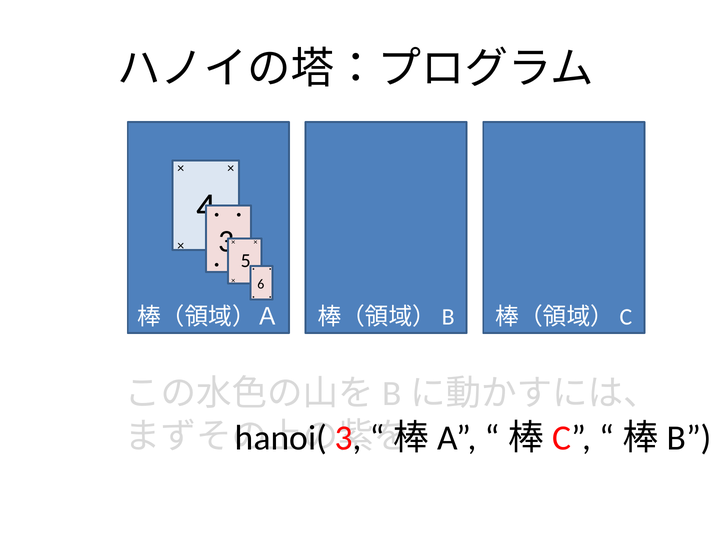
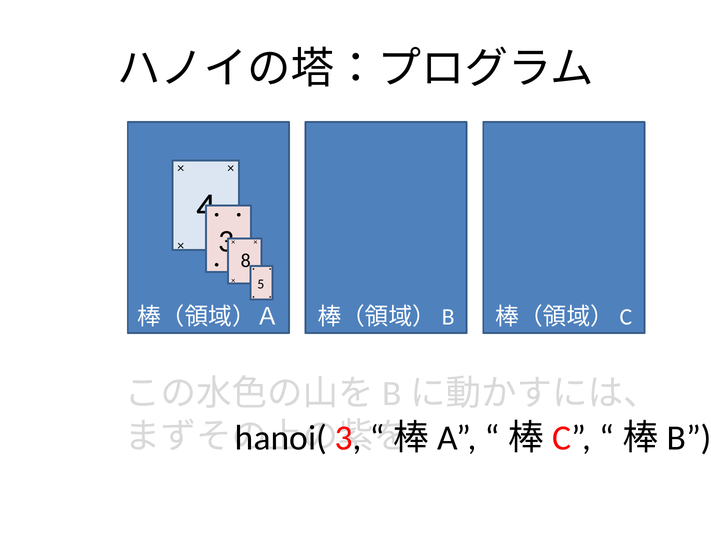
5: 5 -> 8
6: 6 -> 5
